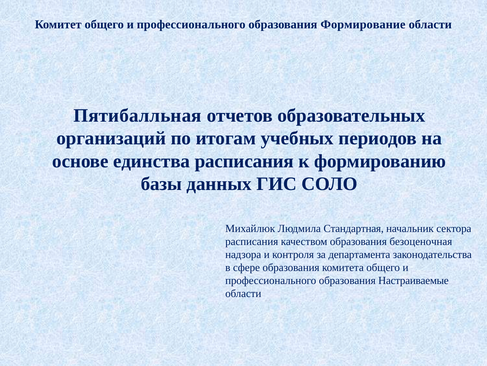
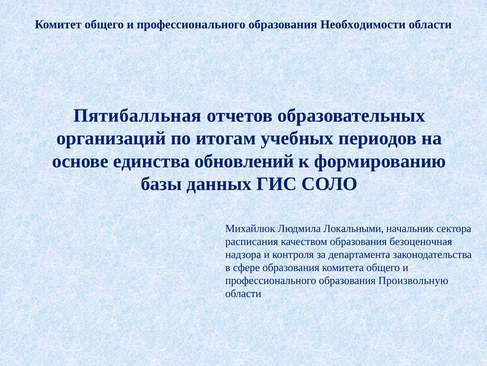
Формирование: Формирование -> Необходимости
единства расписания: расписания -> обновлений
Стандартная: Стандартная -> Локальными
Настраиваемые: Настраиваемые -> Произвольную
